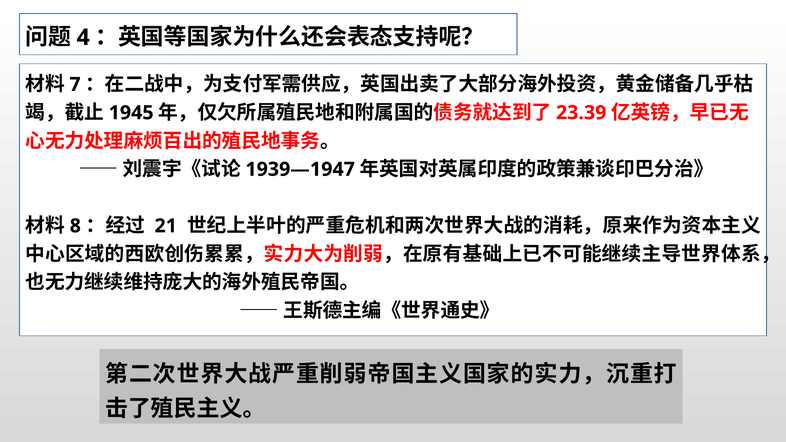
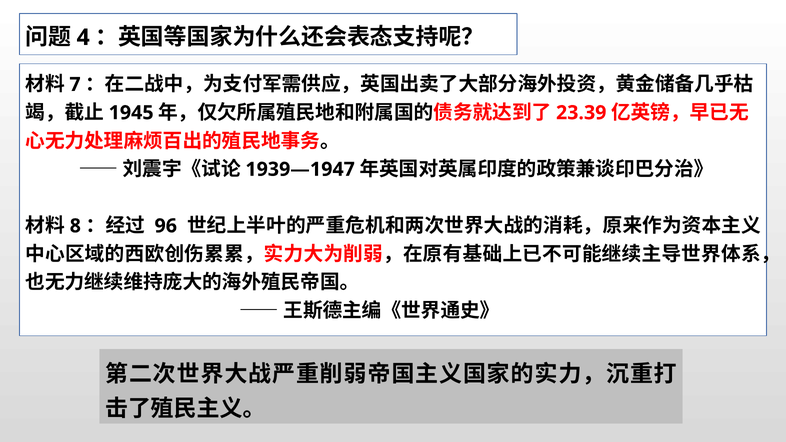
21: 21 -> 96
